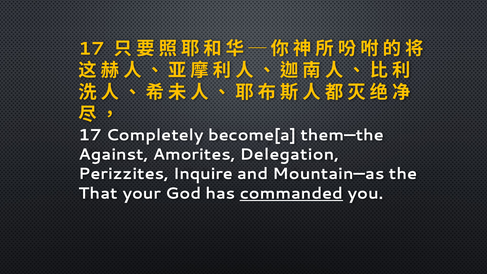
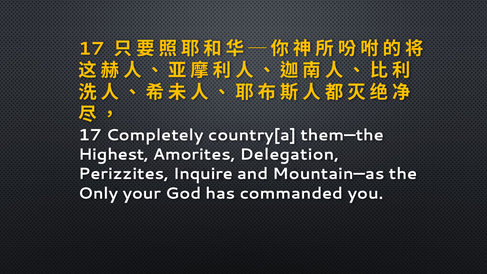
become[a: become[a -> country[a
Against: Against -> Highest
That: That -> Only
commanded underline: present -> none
